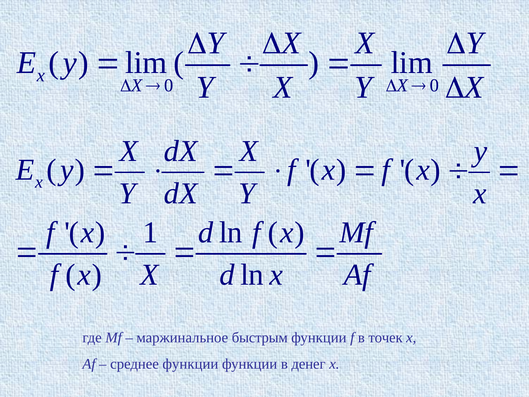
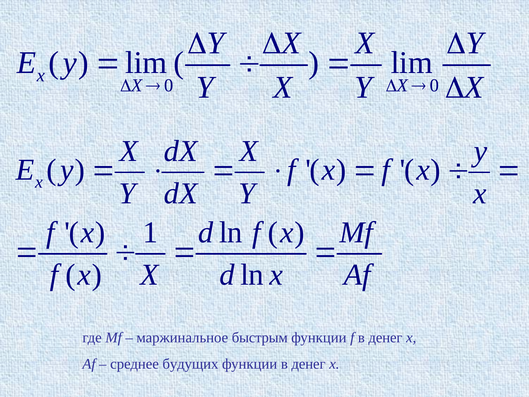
f в точек: точек -> денег
среднее функции: функции -> будущих
